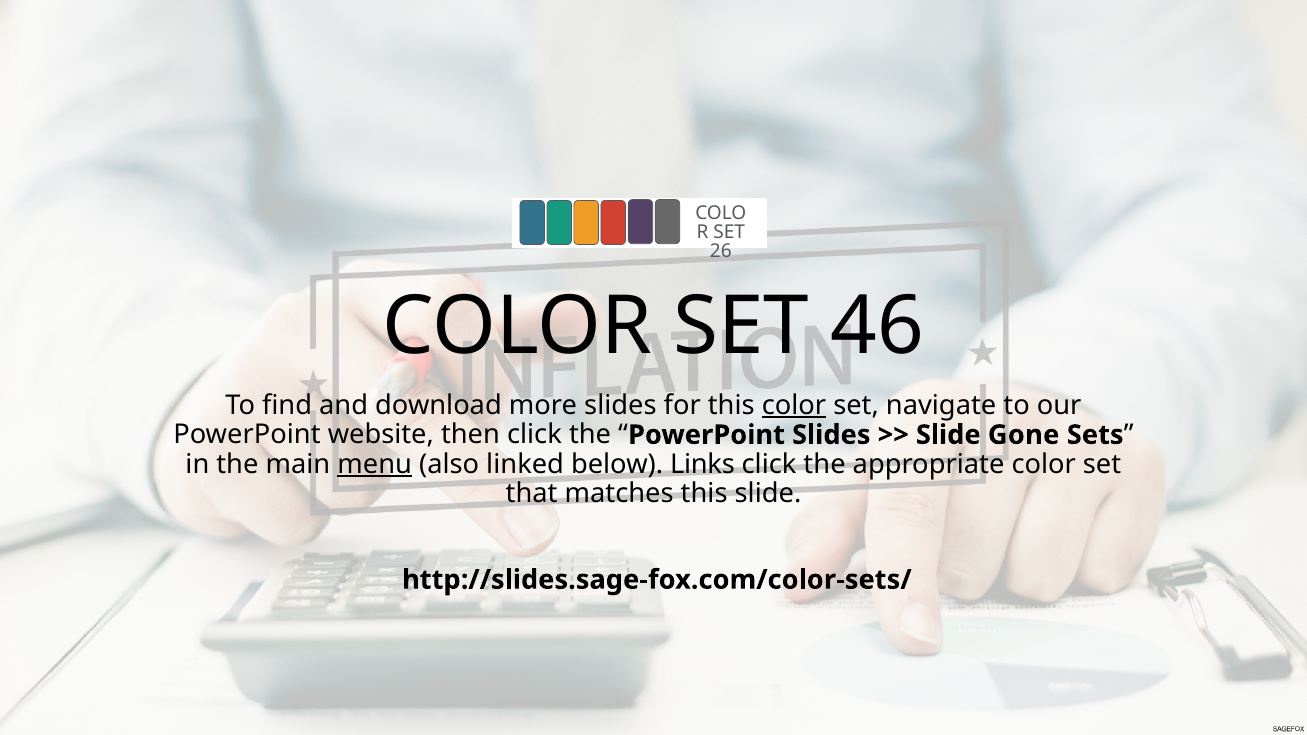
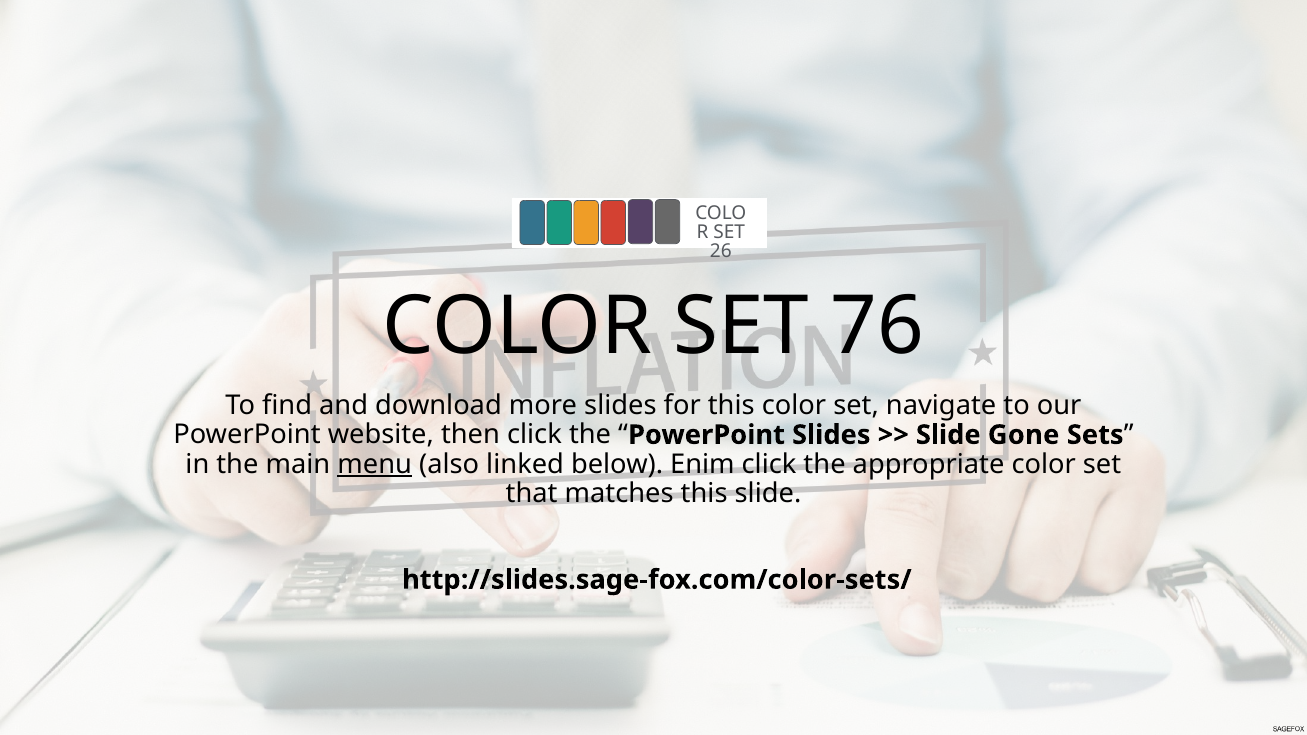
46: 46 -> 76
color at (794, 406) underline: present -> none
Links: Links -> Enim
